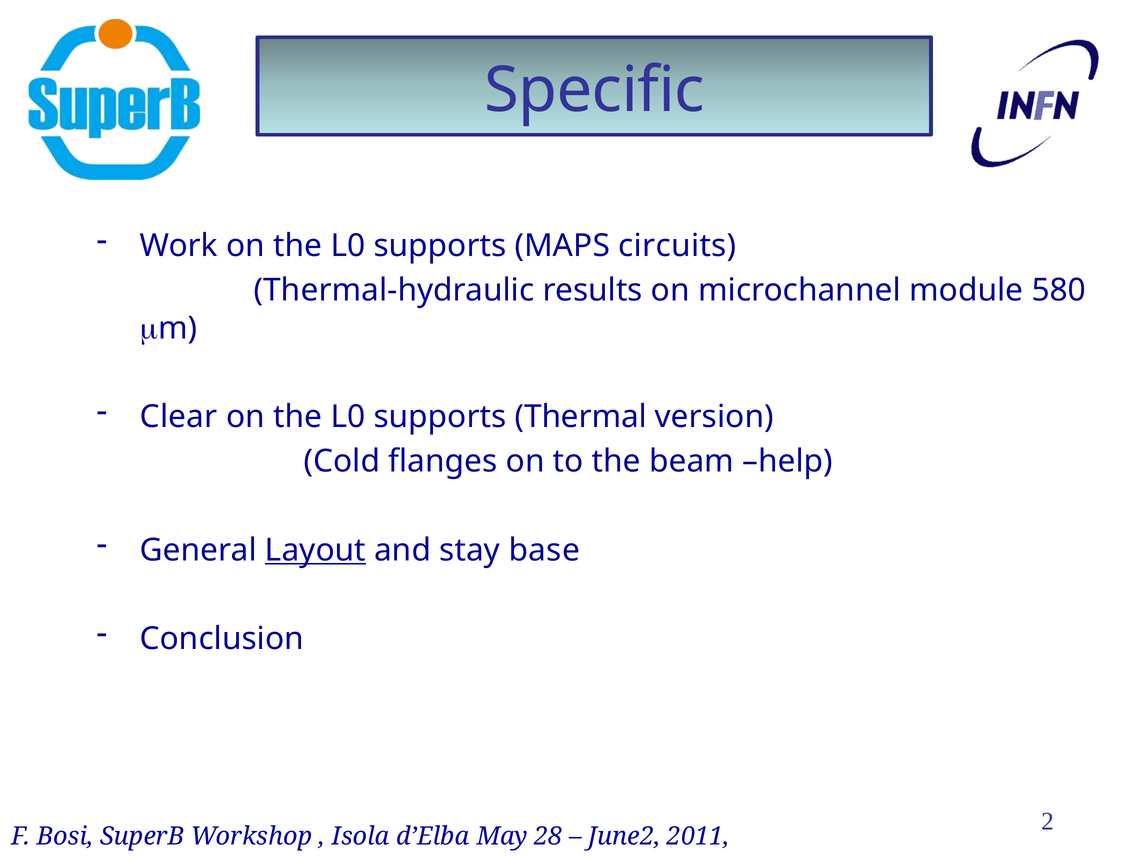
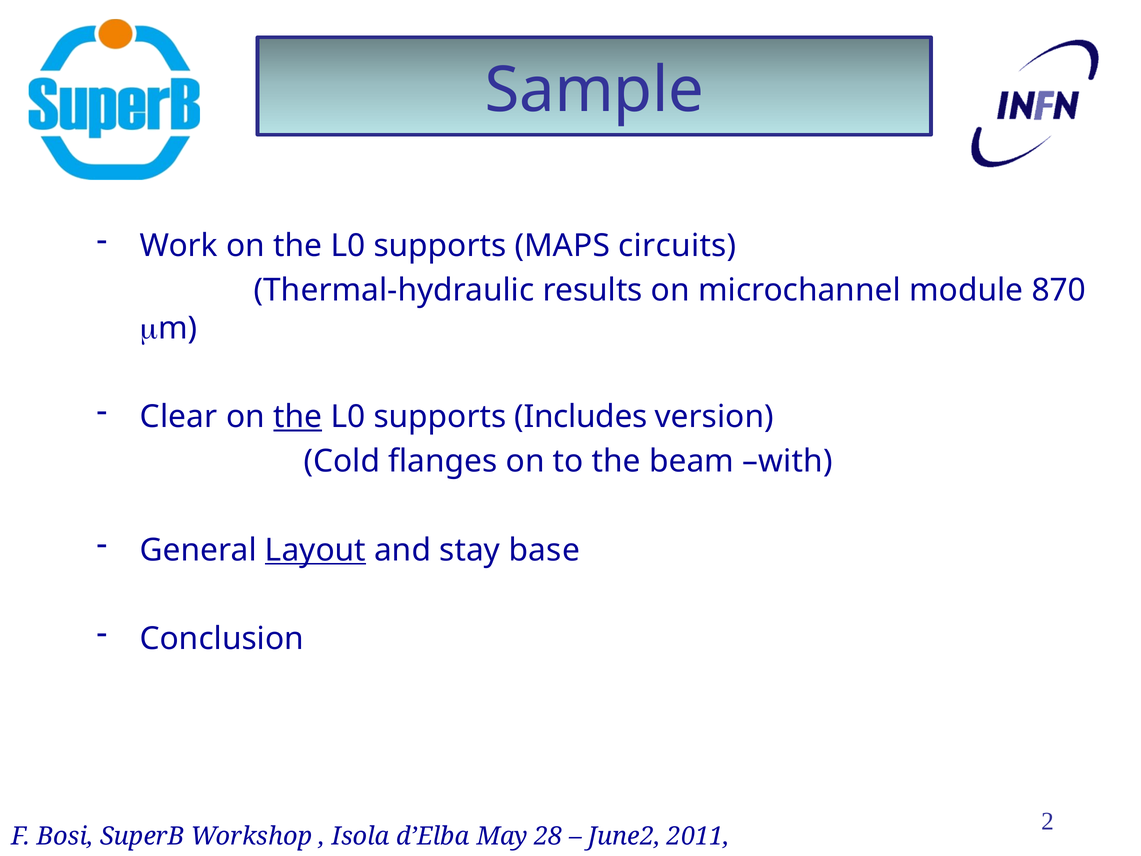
Specific: Specific -> Sample
580: 580 -> 870
the at (298, 417) underline: none -> present
Thermal: Thermal -> Includes
help: help -> with
